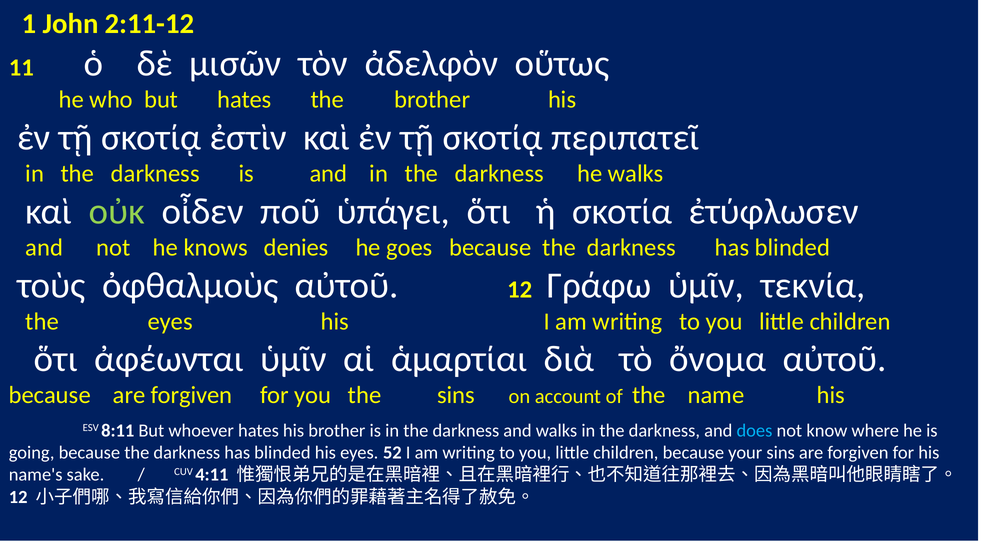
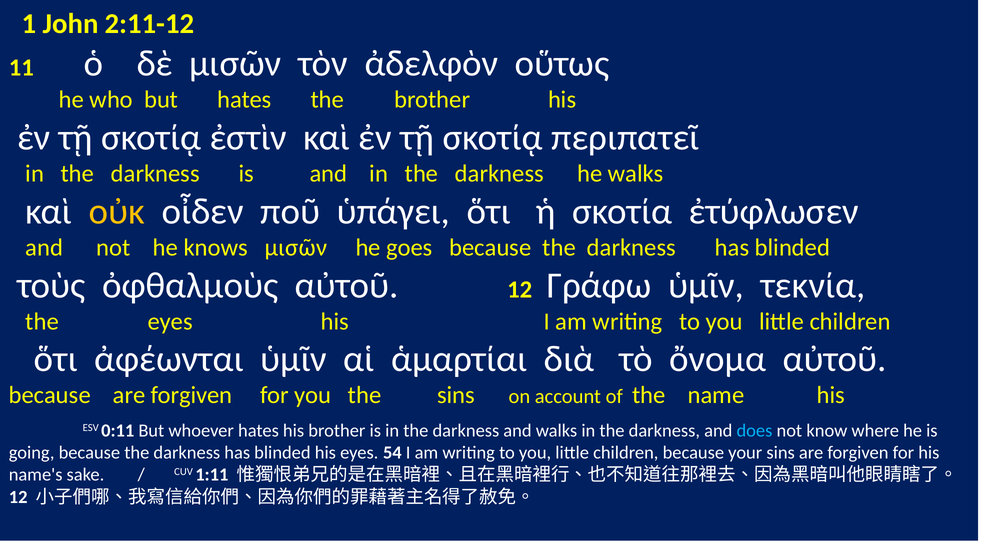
οὐκ colour: light green -> yellow
knows denies: denies -> μισῶν
8:11: 8:11 -> 0:11
52: 52 -> 54
4:11: 4:11 -> 1:11
